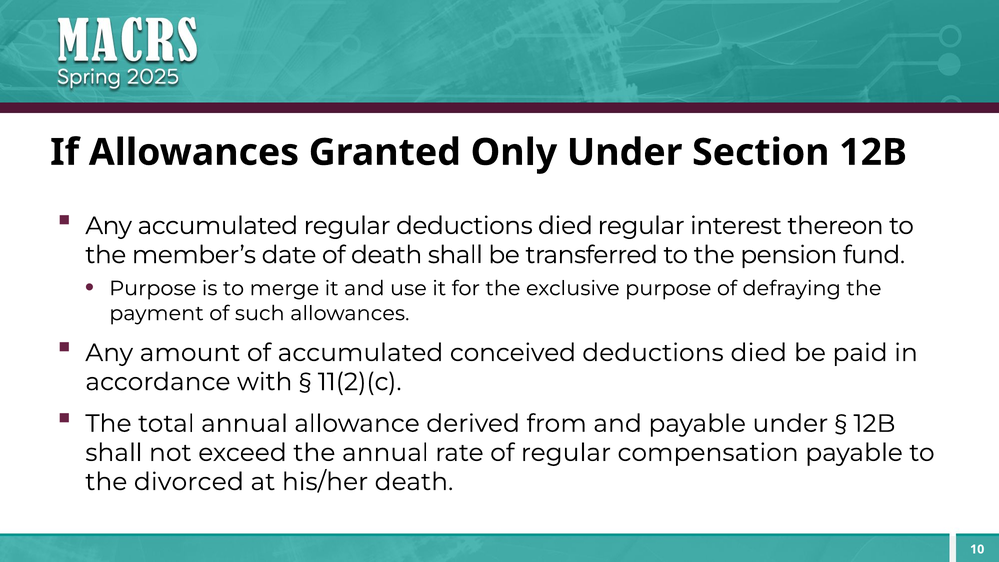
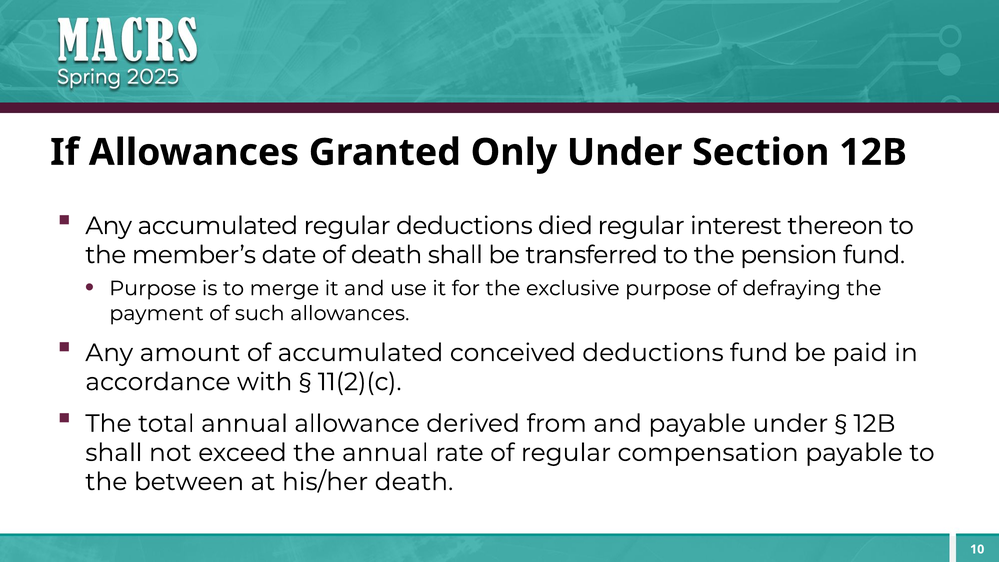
died at (759, 353): died -> fund
divorced: divorced -> between
